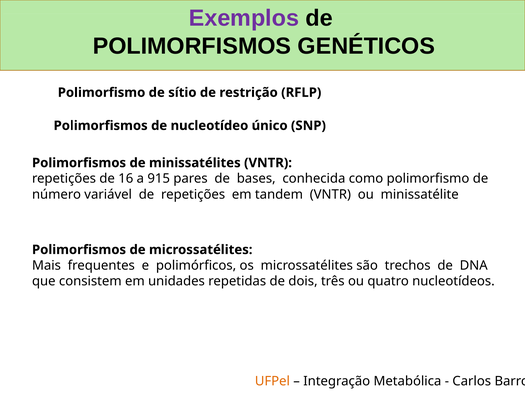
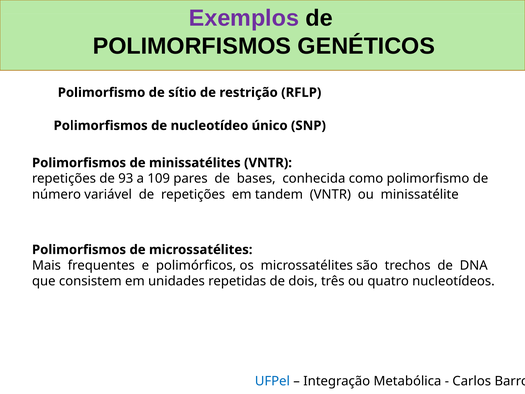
16: 16 -> 93
915: 915 -> 109
UFPel colour: orange -> blue
